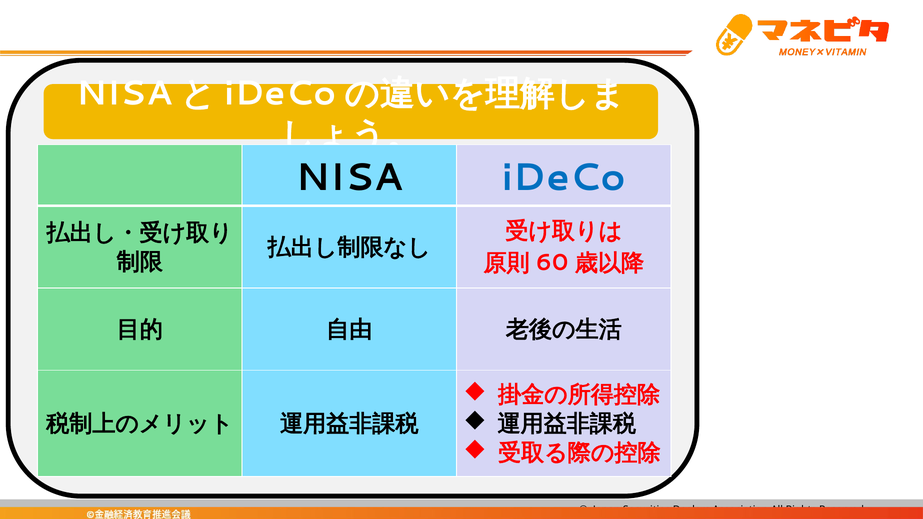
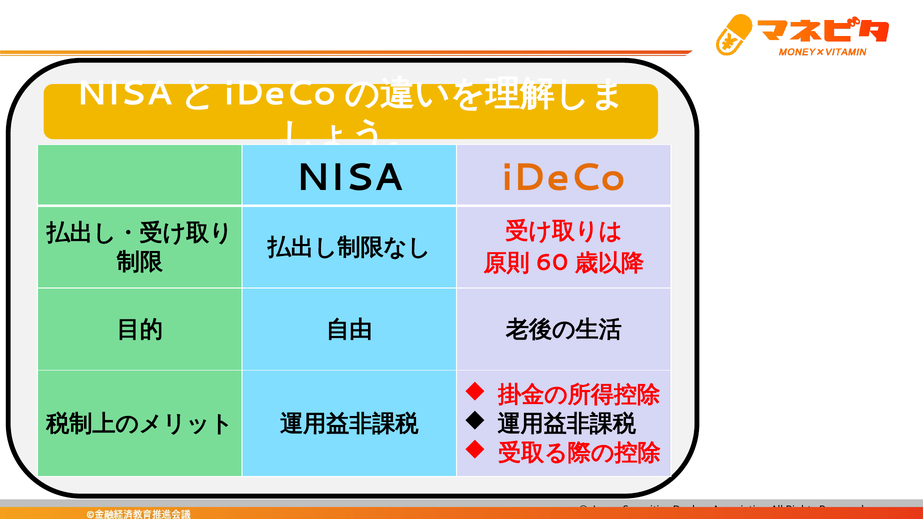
iDeCo colour: blue -> orange
